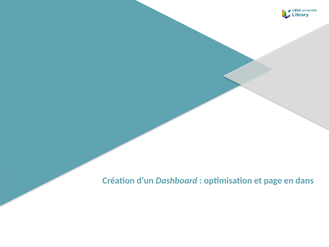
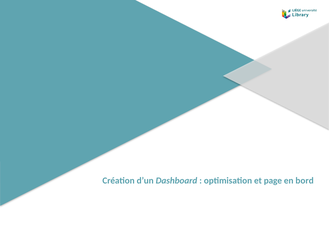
dans: dans -> bord
